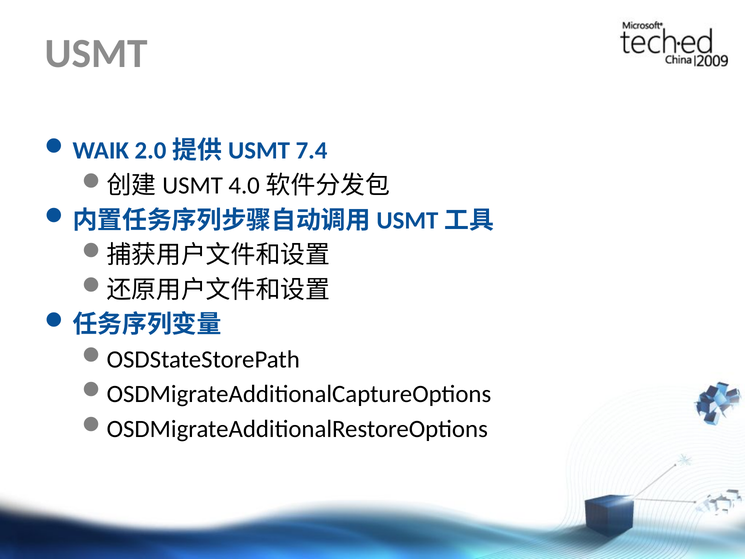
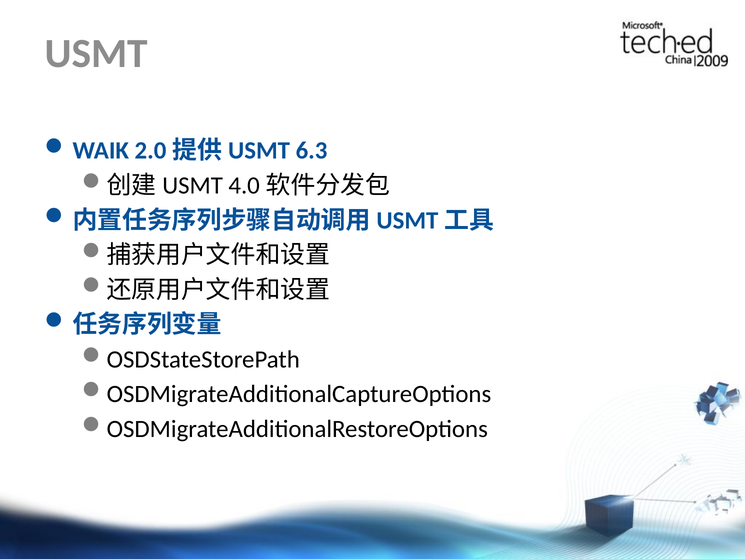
7.4: 7.4 -> 6.3
